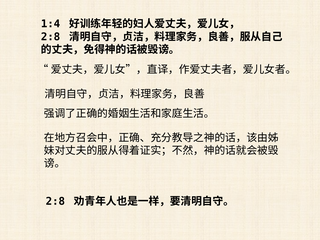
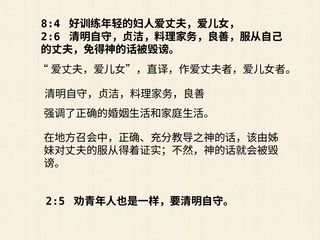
1:4: 1:4 -> 8:4
2:8 at (51, 37): 2:8 -> 2:6
2:8 at (55, 201): 2:8 -> 2:5
